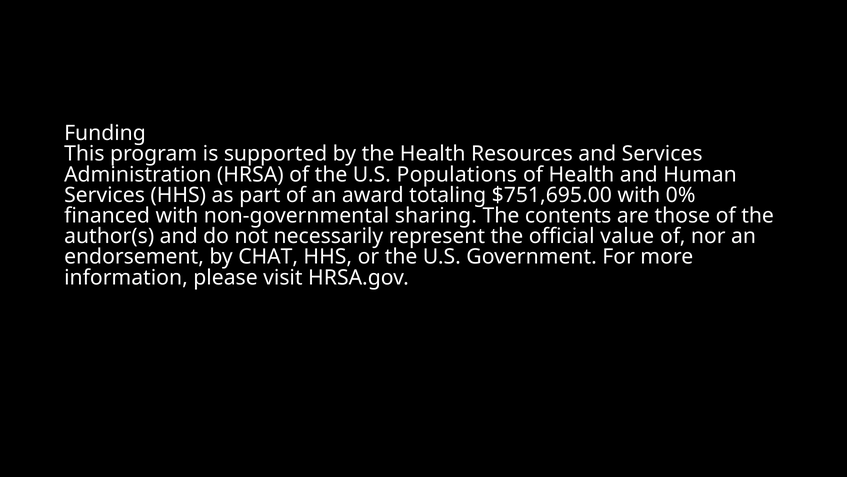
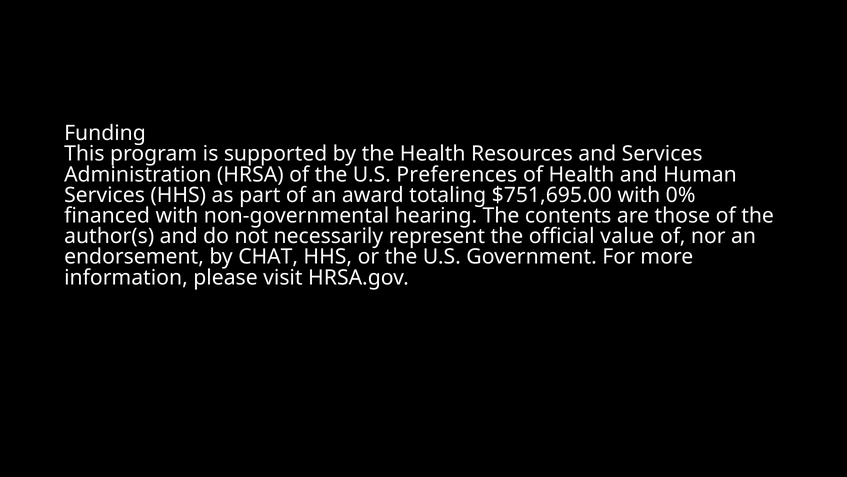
Populations: Populations -> Preferences
sharing: sharing -> hearing
